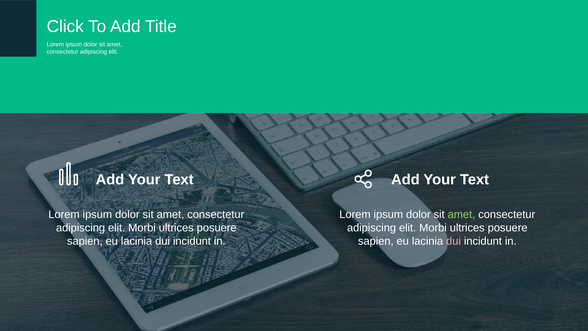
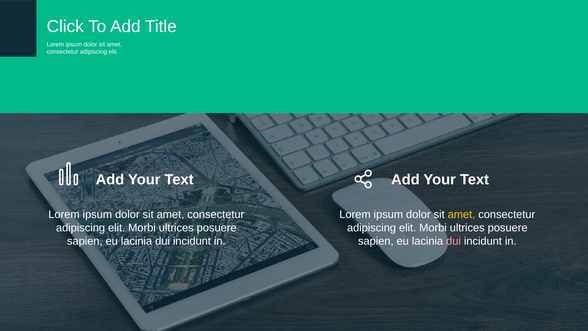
amet at (461, 214) colour: light green -> yellow
